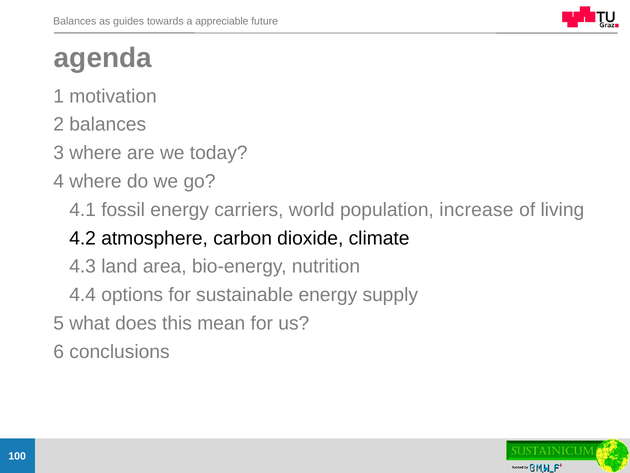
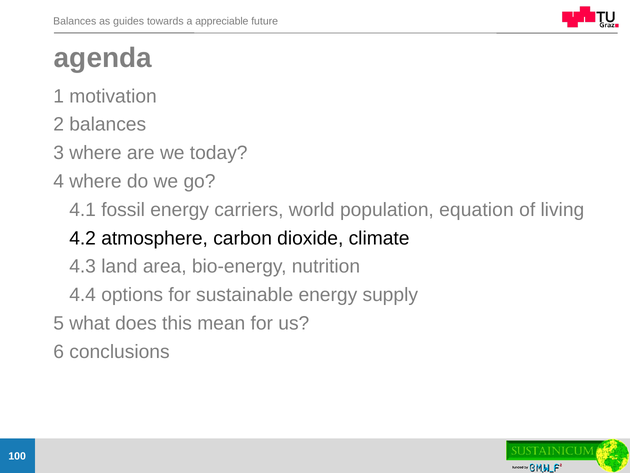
increase: increase -> equation
